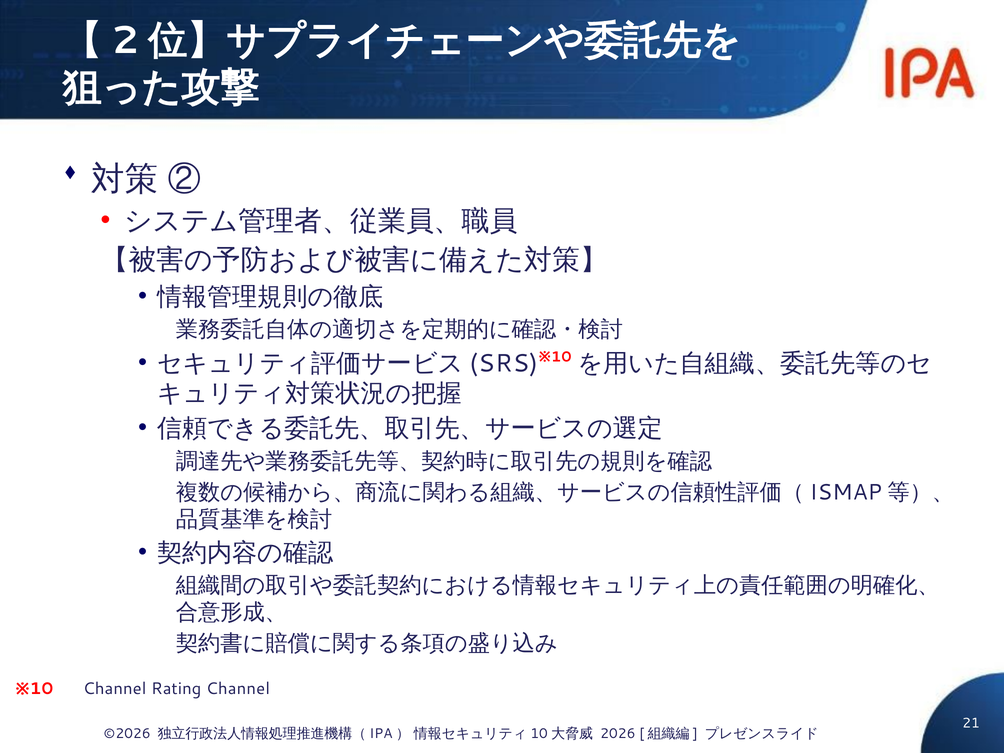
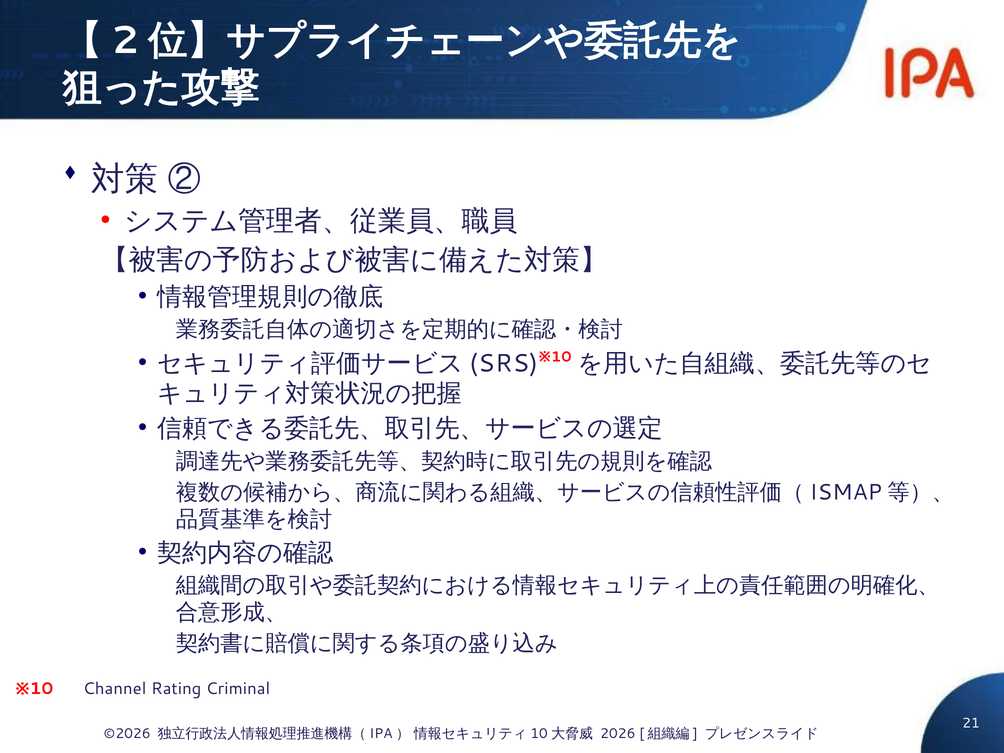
Rating Channel: Channel -> Criminal
